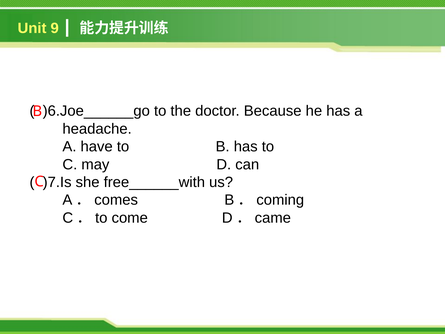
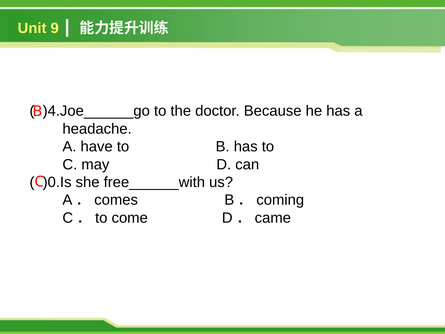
)6.Joe______go: )6.Joe______go -> )4.Joe______go
)7.Is: )7.Is -> )0.Is
